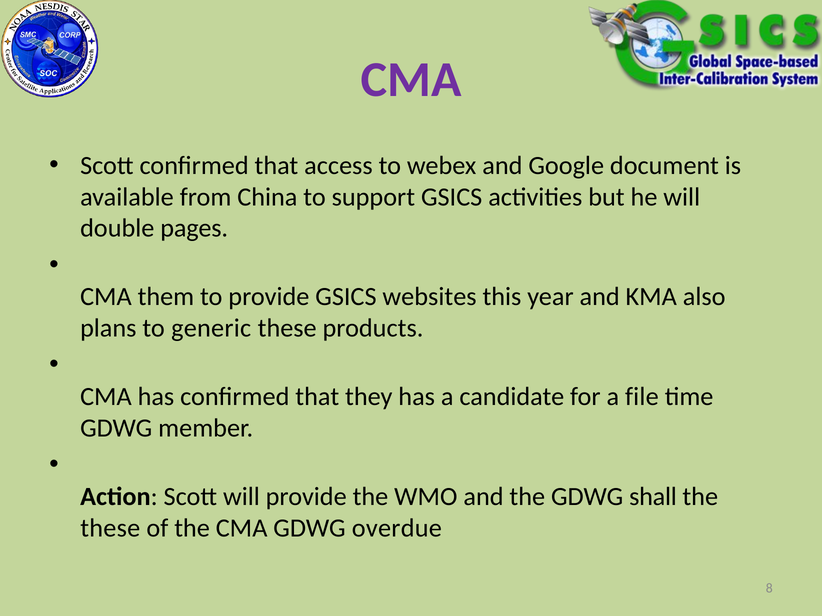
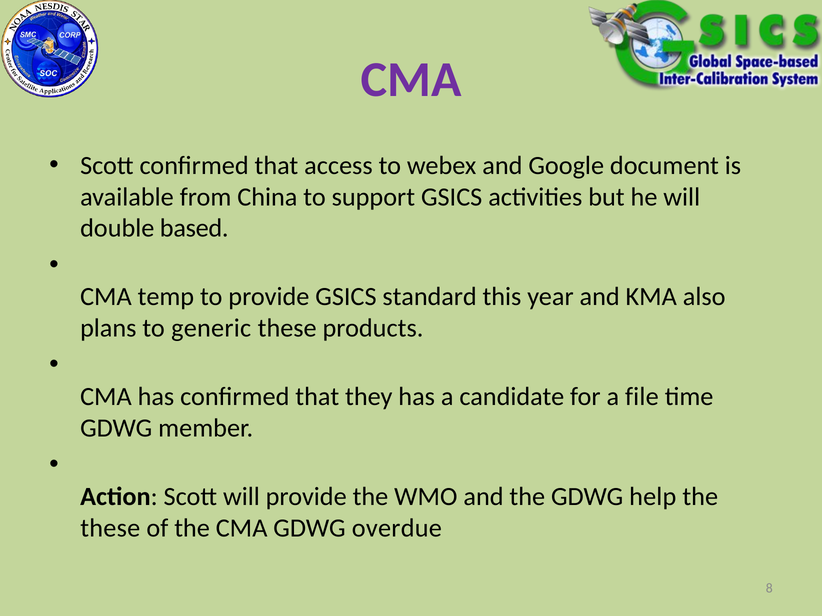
pages: pages -> based
them: them -> temp
websites: websites -> standard
shall: shall -> help
